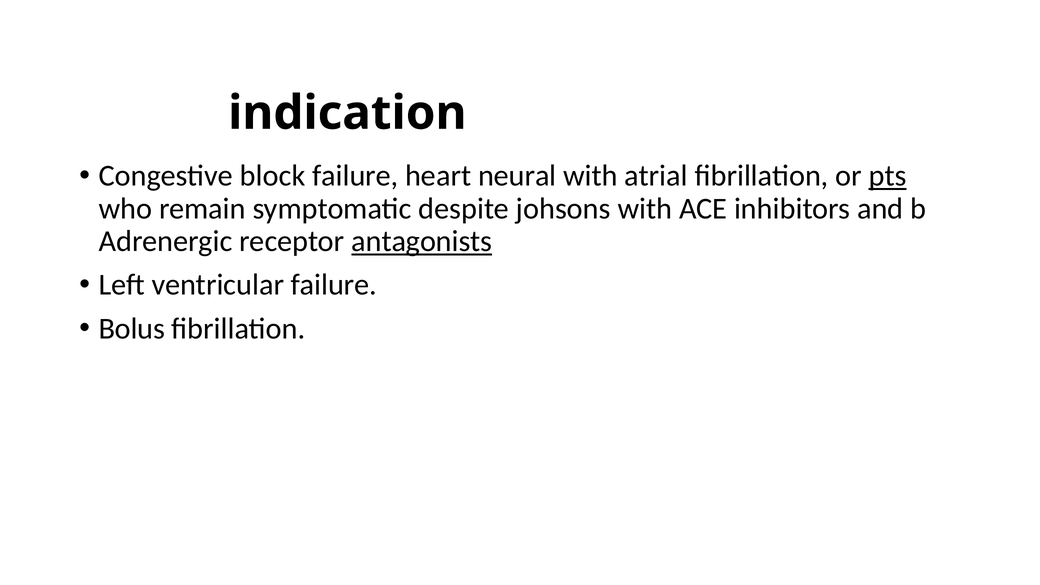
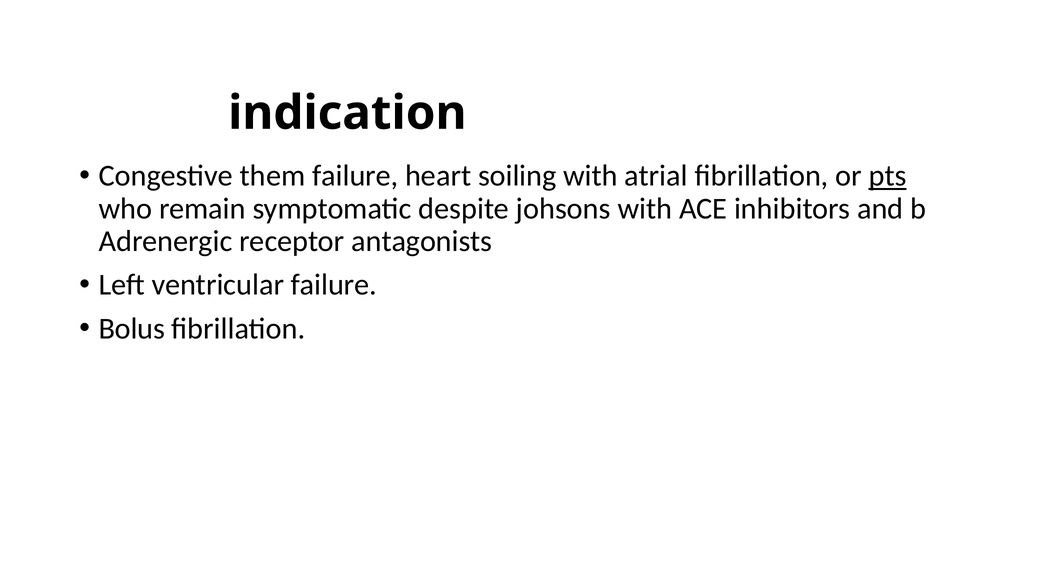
block: block -> them
neural: neural -> soiling
antagonists underline: present -> none
